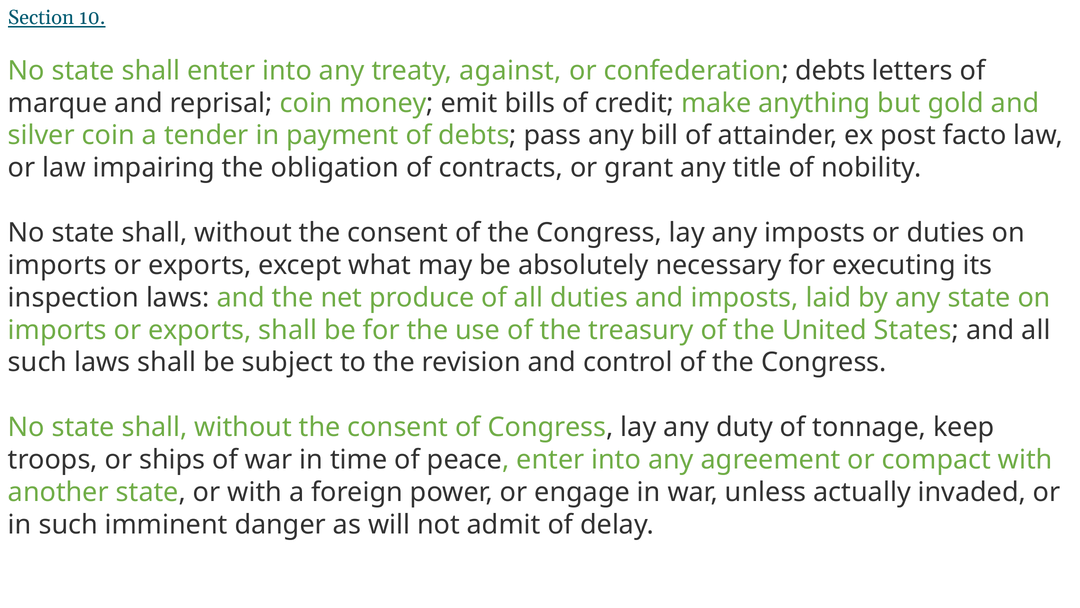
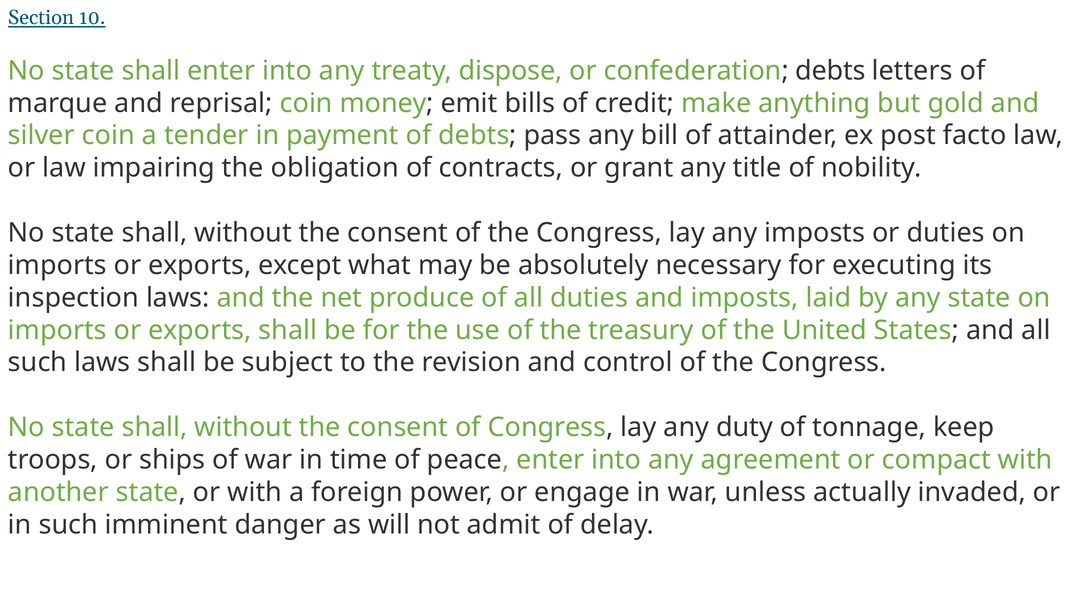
against: against -> dispose
